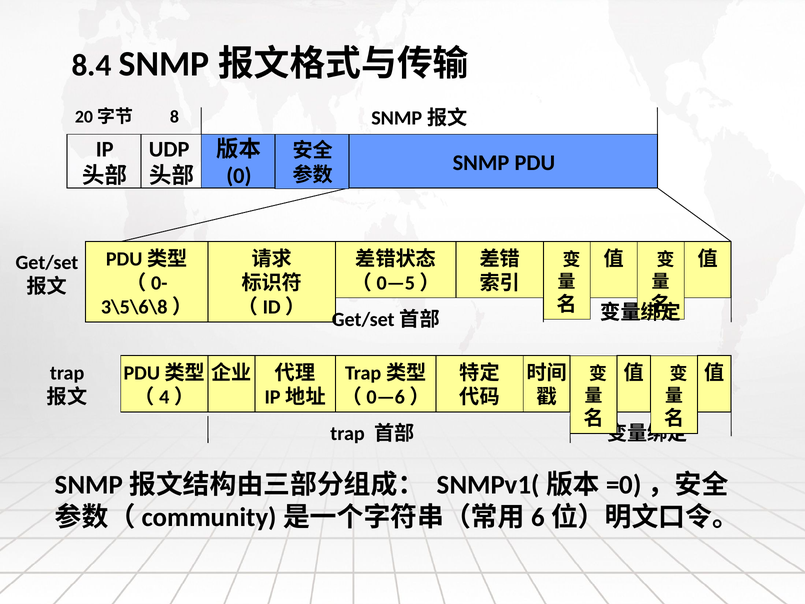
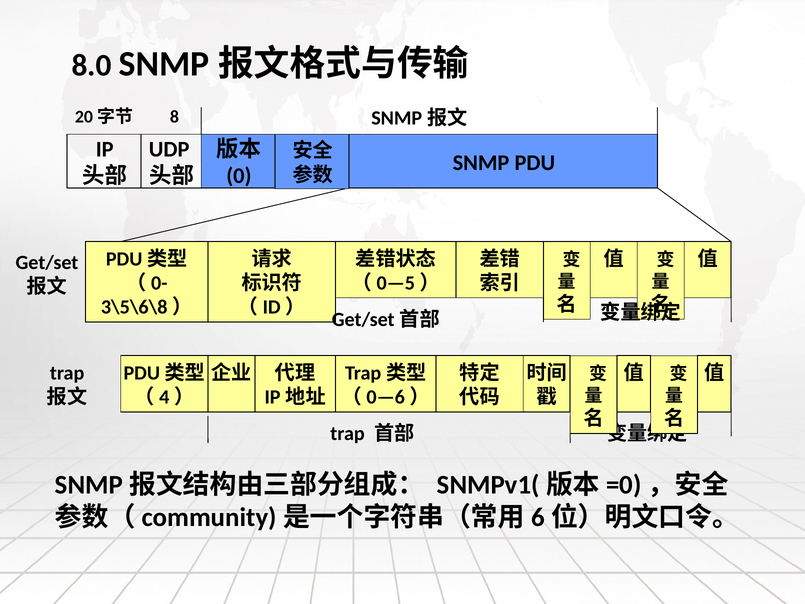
8.4: 8.4 -> 8.0
